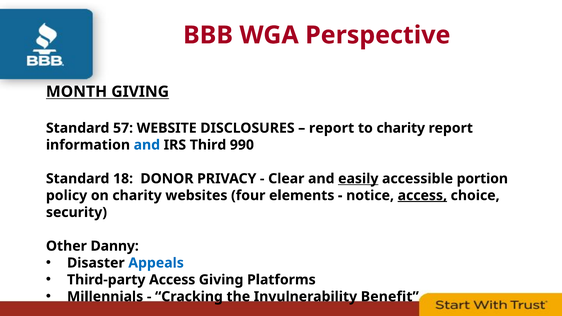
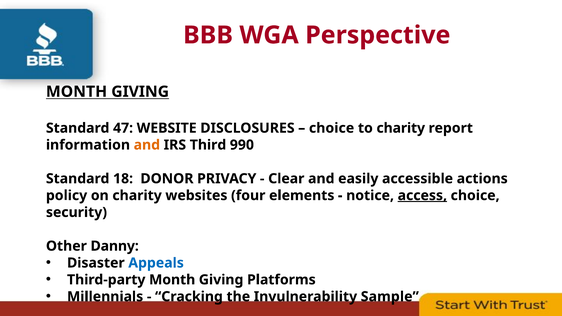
57: 57 -> 47
report at (332, 128): report -> choice
and at (147, 145) colour: blue -> orange
easily underline: present -> none
portion: portion -> actions
Third-party Access: Access -> Month
Benefit: Benefit -> Sample
